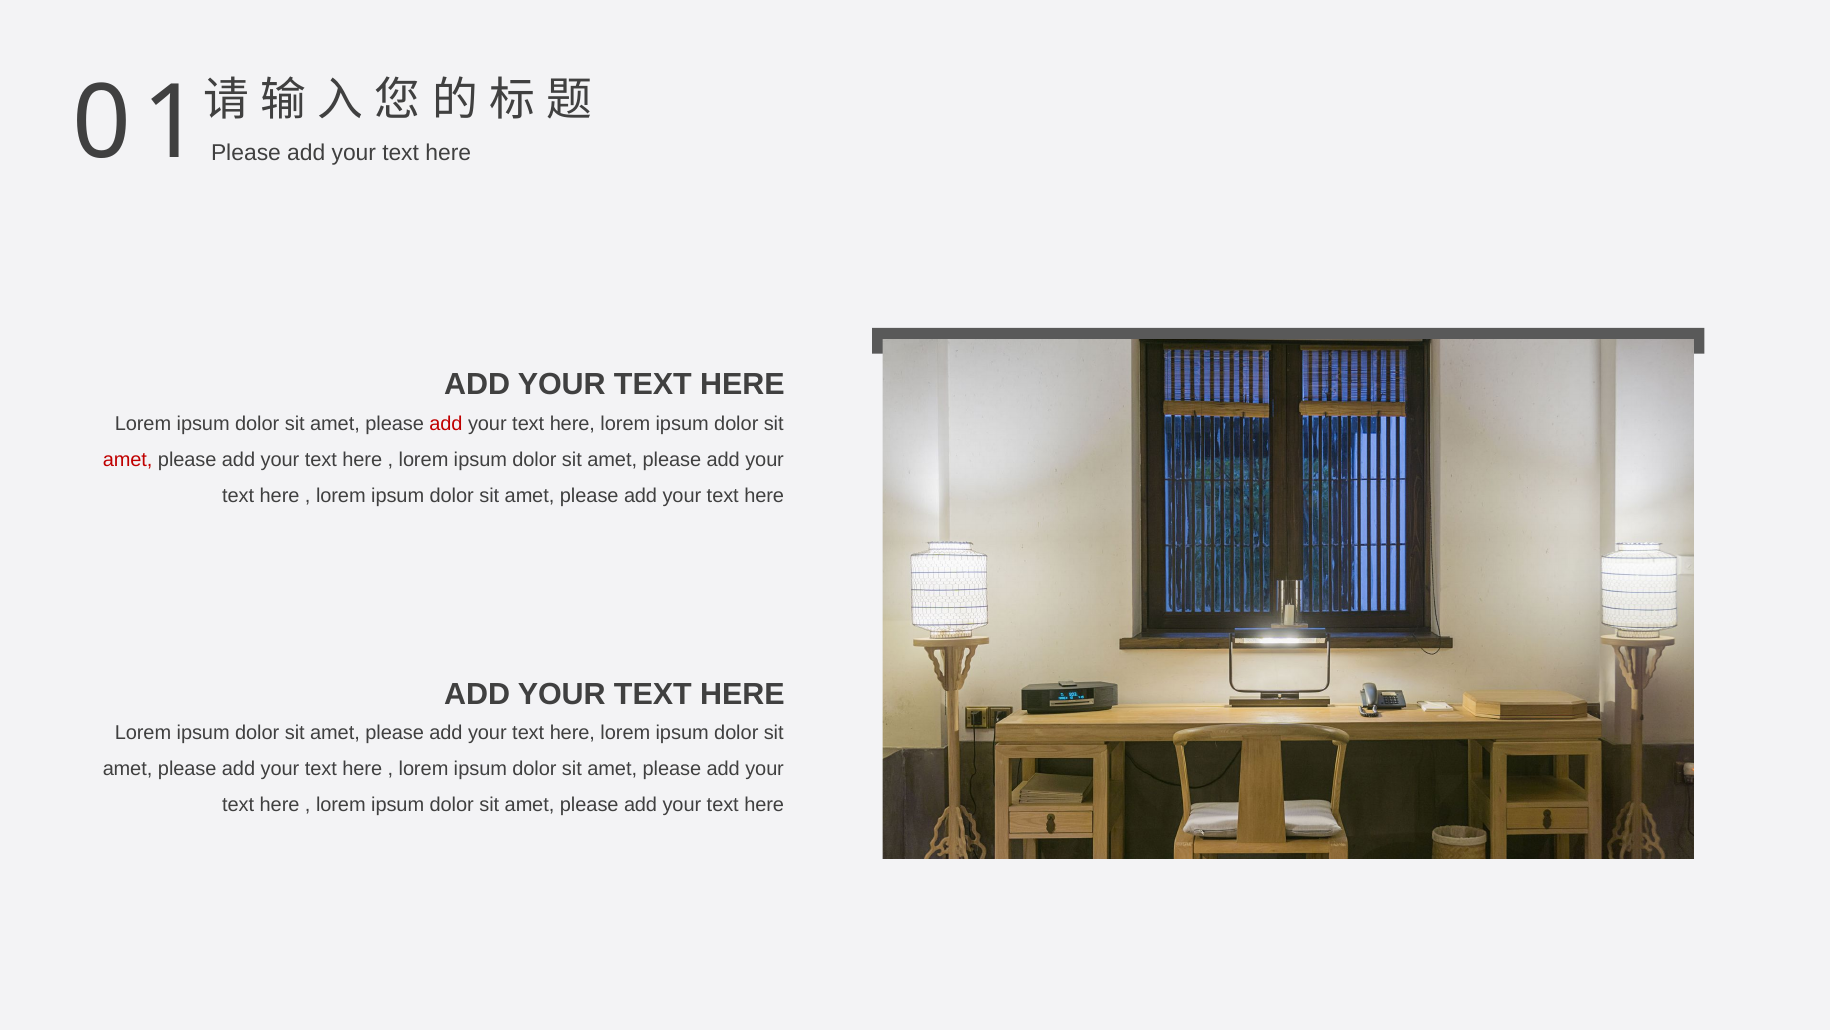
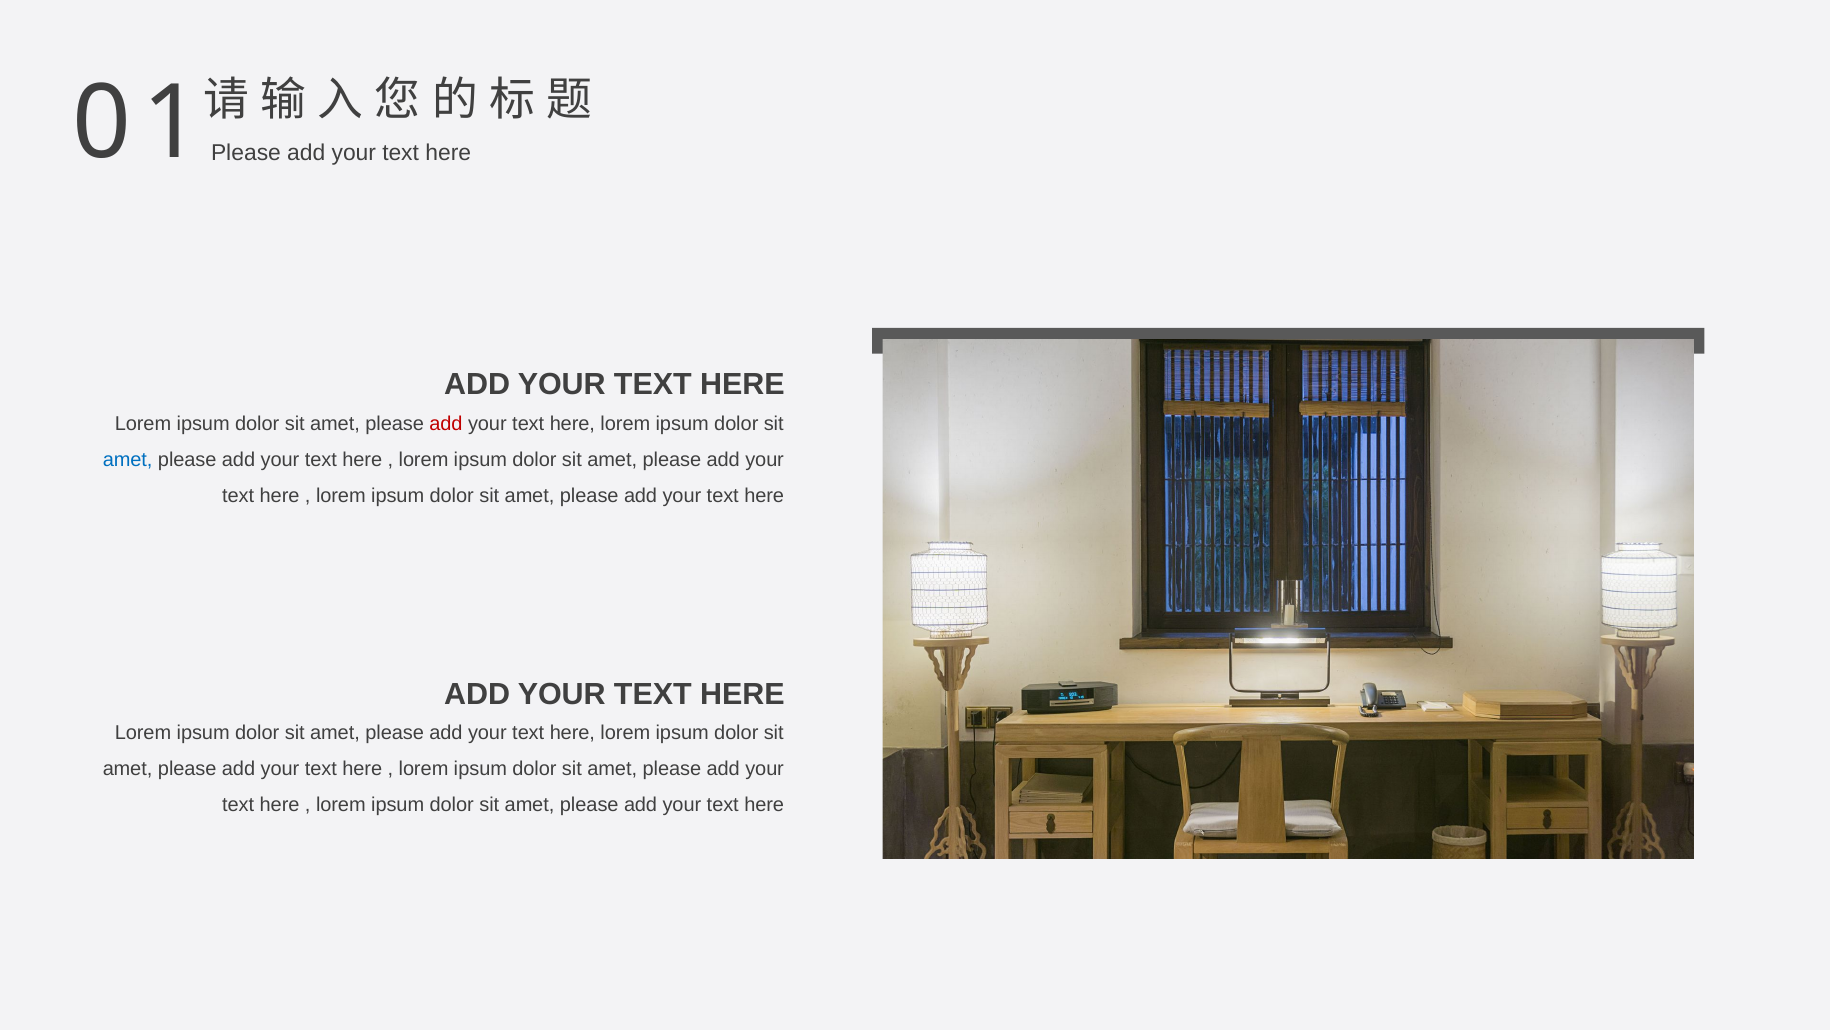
amet at (128, 459) colour: red -> blue
